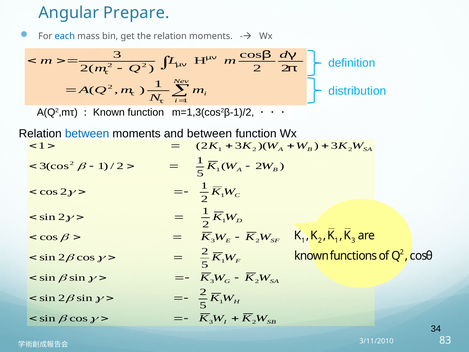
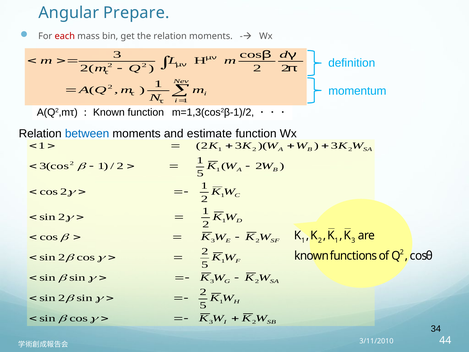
each colour: blue -> red
distribution: distribution -> momentum
and between: between -> estimate
83: 83 -> 44
